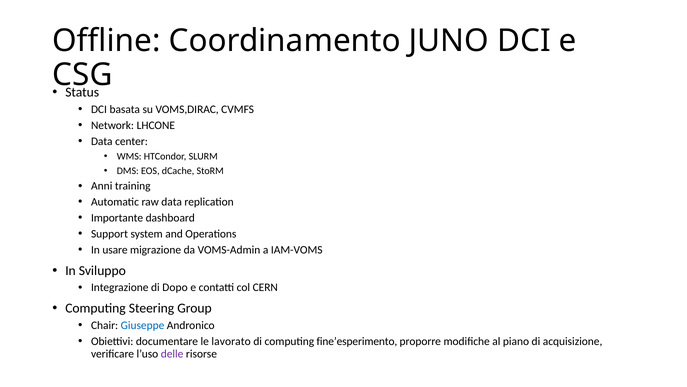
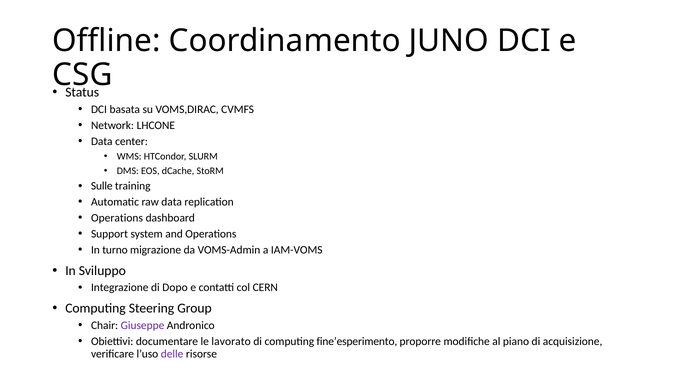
Anni: Anni -> Sulle
Importante at (117, 218): Importante -> Operations
usare: usare -> turno
Giuseppe colour: blue -> purple
